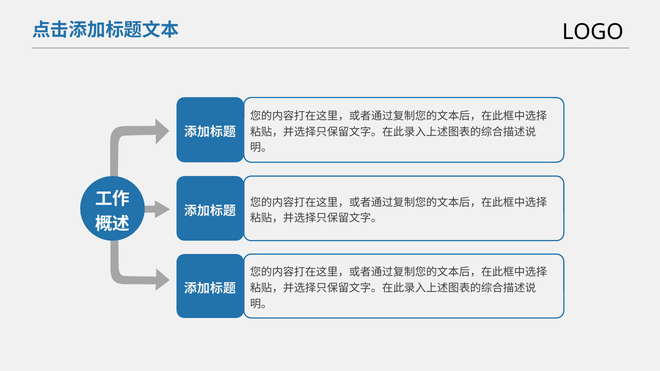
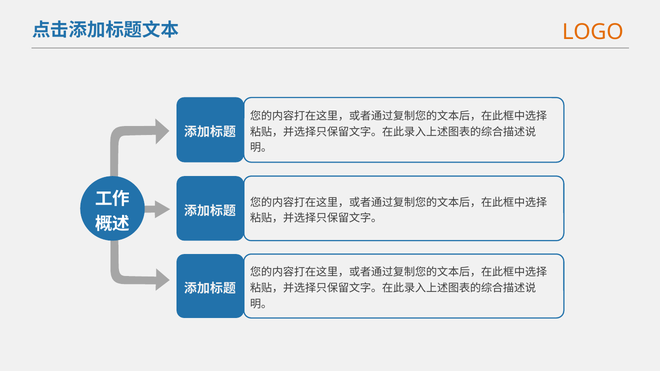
LOGO colour: black -> orange
